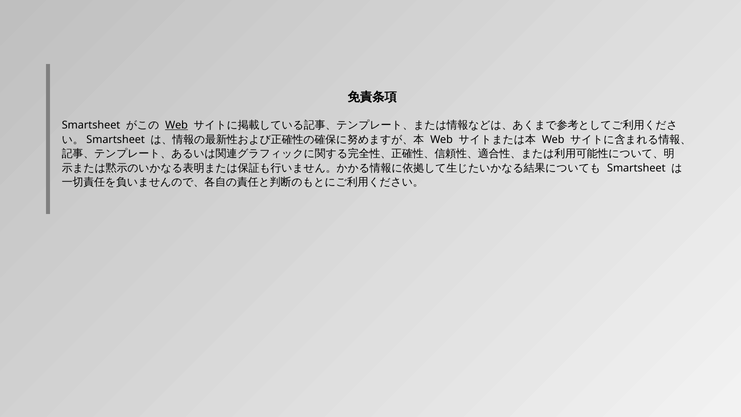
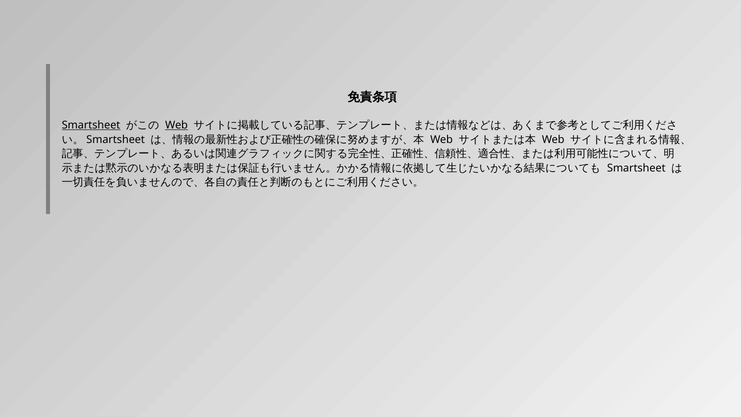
Smartsheet at (91, 125) underline: none -> present
